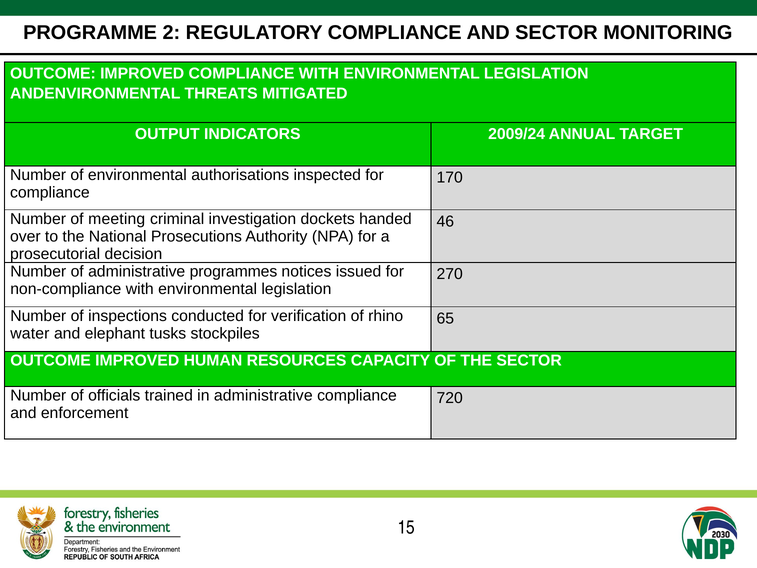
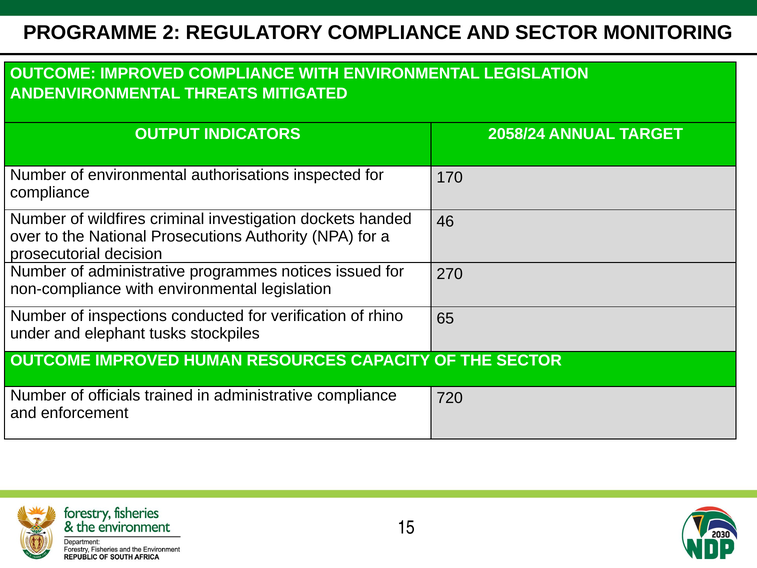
2009/24: 2009/24 -> 2058/24
meeting: meeting -> wildfires
water: water -> under
